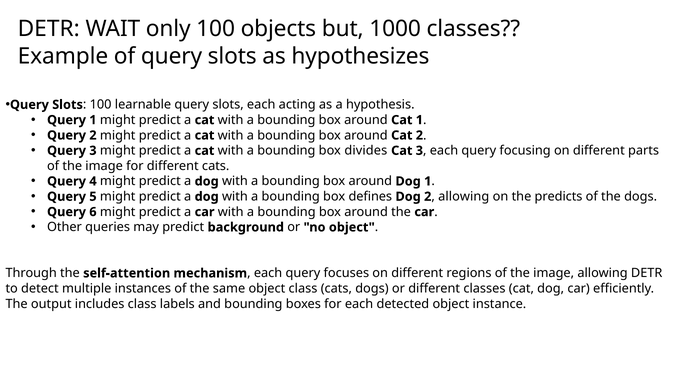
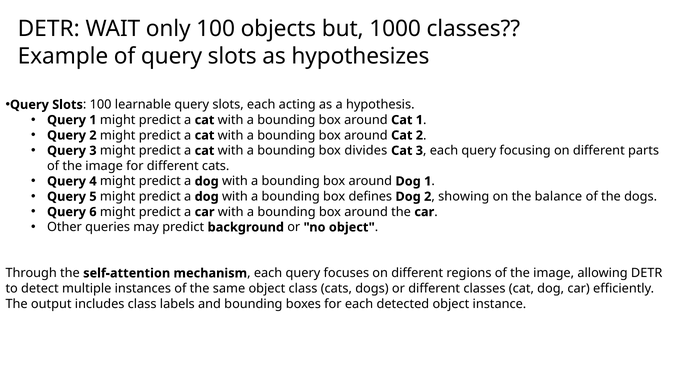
allowing at (464, 197): allowing -> showing
predicts: predicts -> balance
